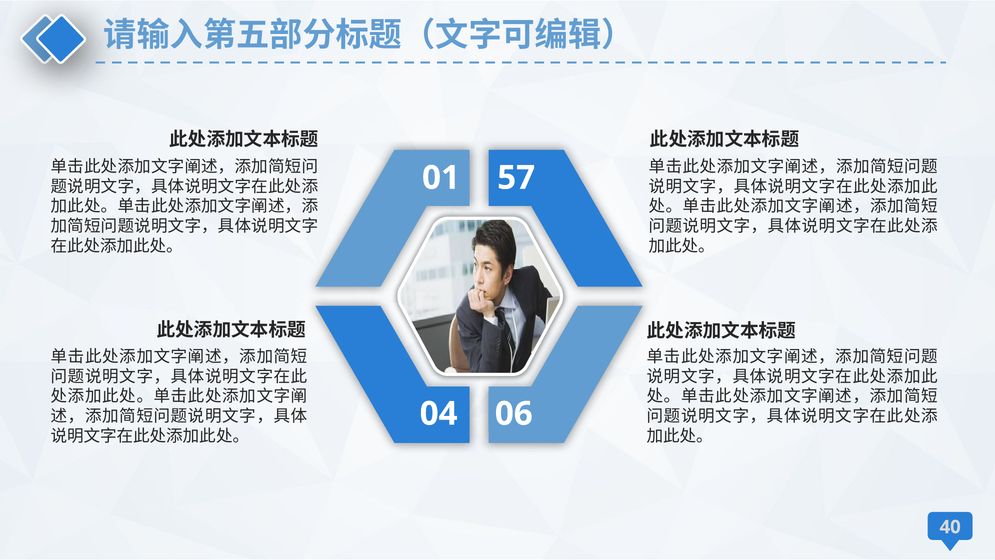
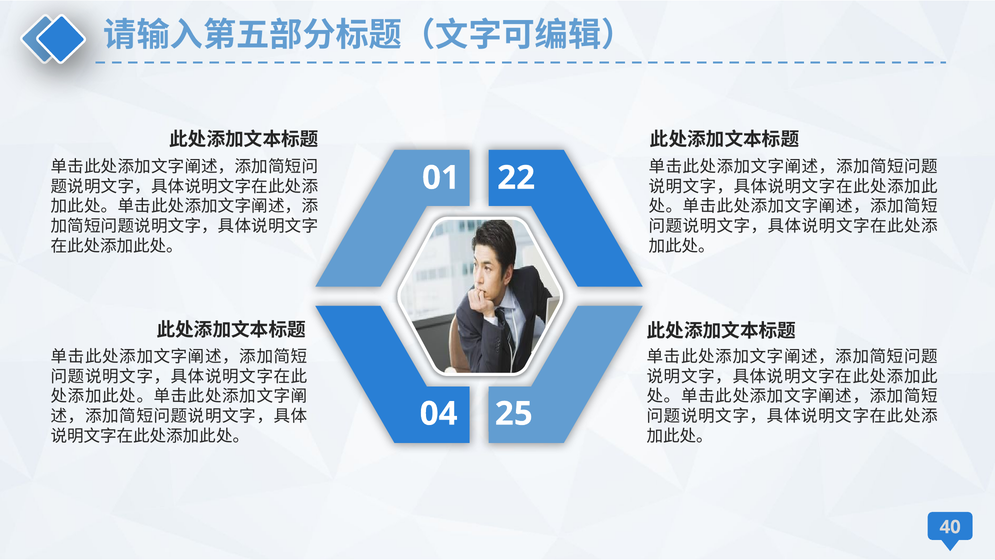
57: 57 -> 22
06: 06 -> 25
